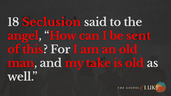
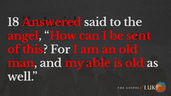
Seclusion: Seclusion -> Answered
take: take -> able
